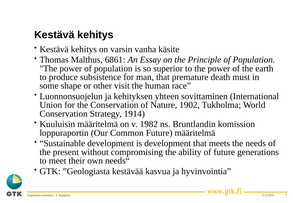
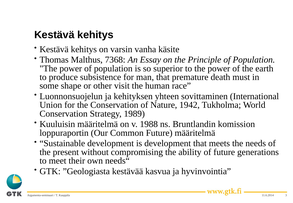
6861: 6861 -> 7368
1902: 1902 -> 1942
1914: 1914 -> 1989
1982: 1982 -> 1988
